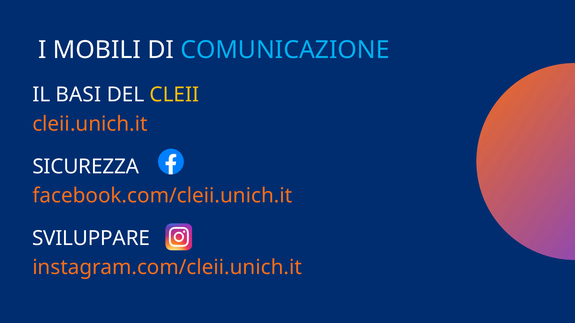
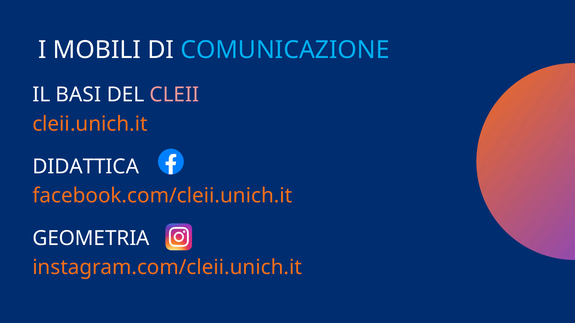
CLEII colour: yellow -> pink
SICUREZZA: SICUREZZA -> DIDATTICA
SVILUPPARE: SVILUPPARE -> GEOMETRIA
